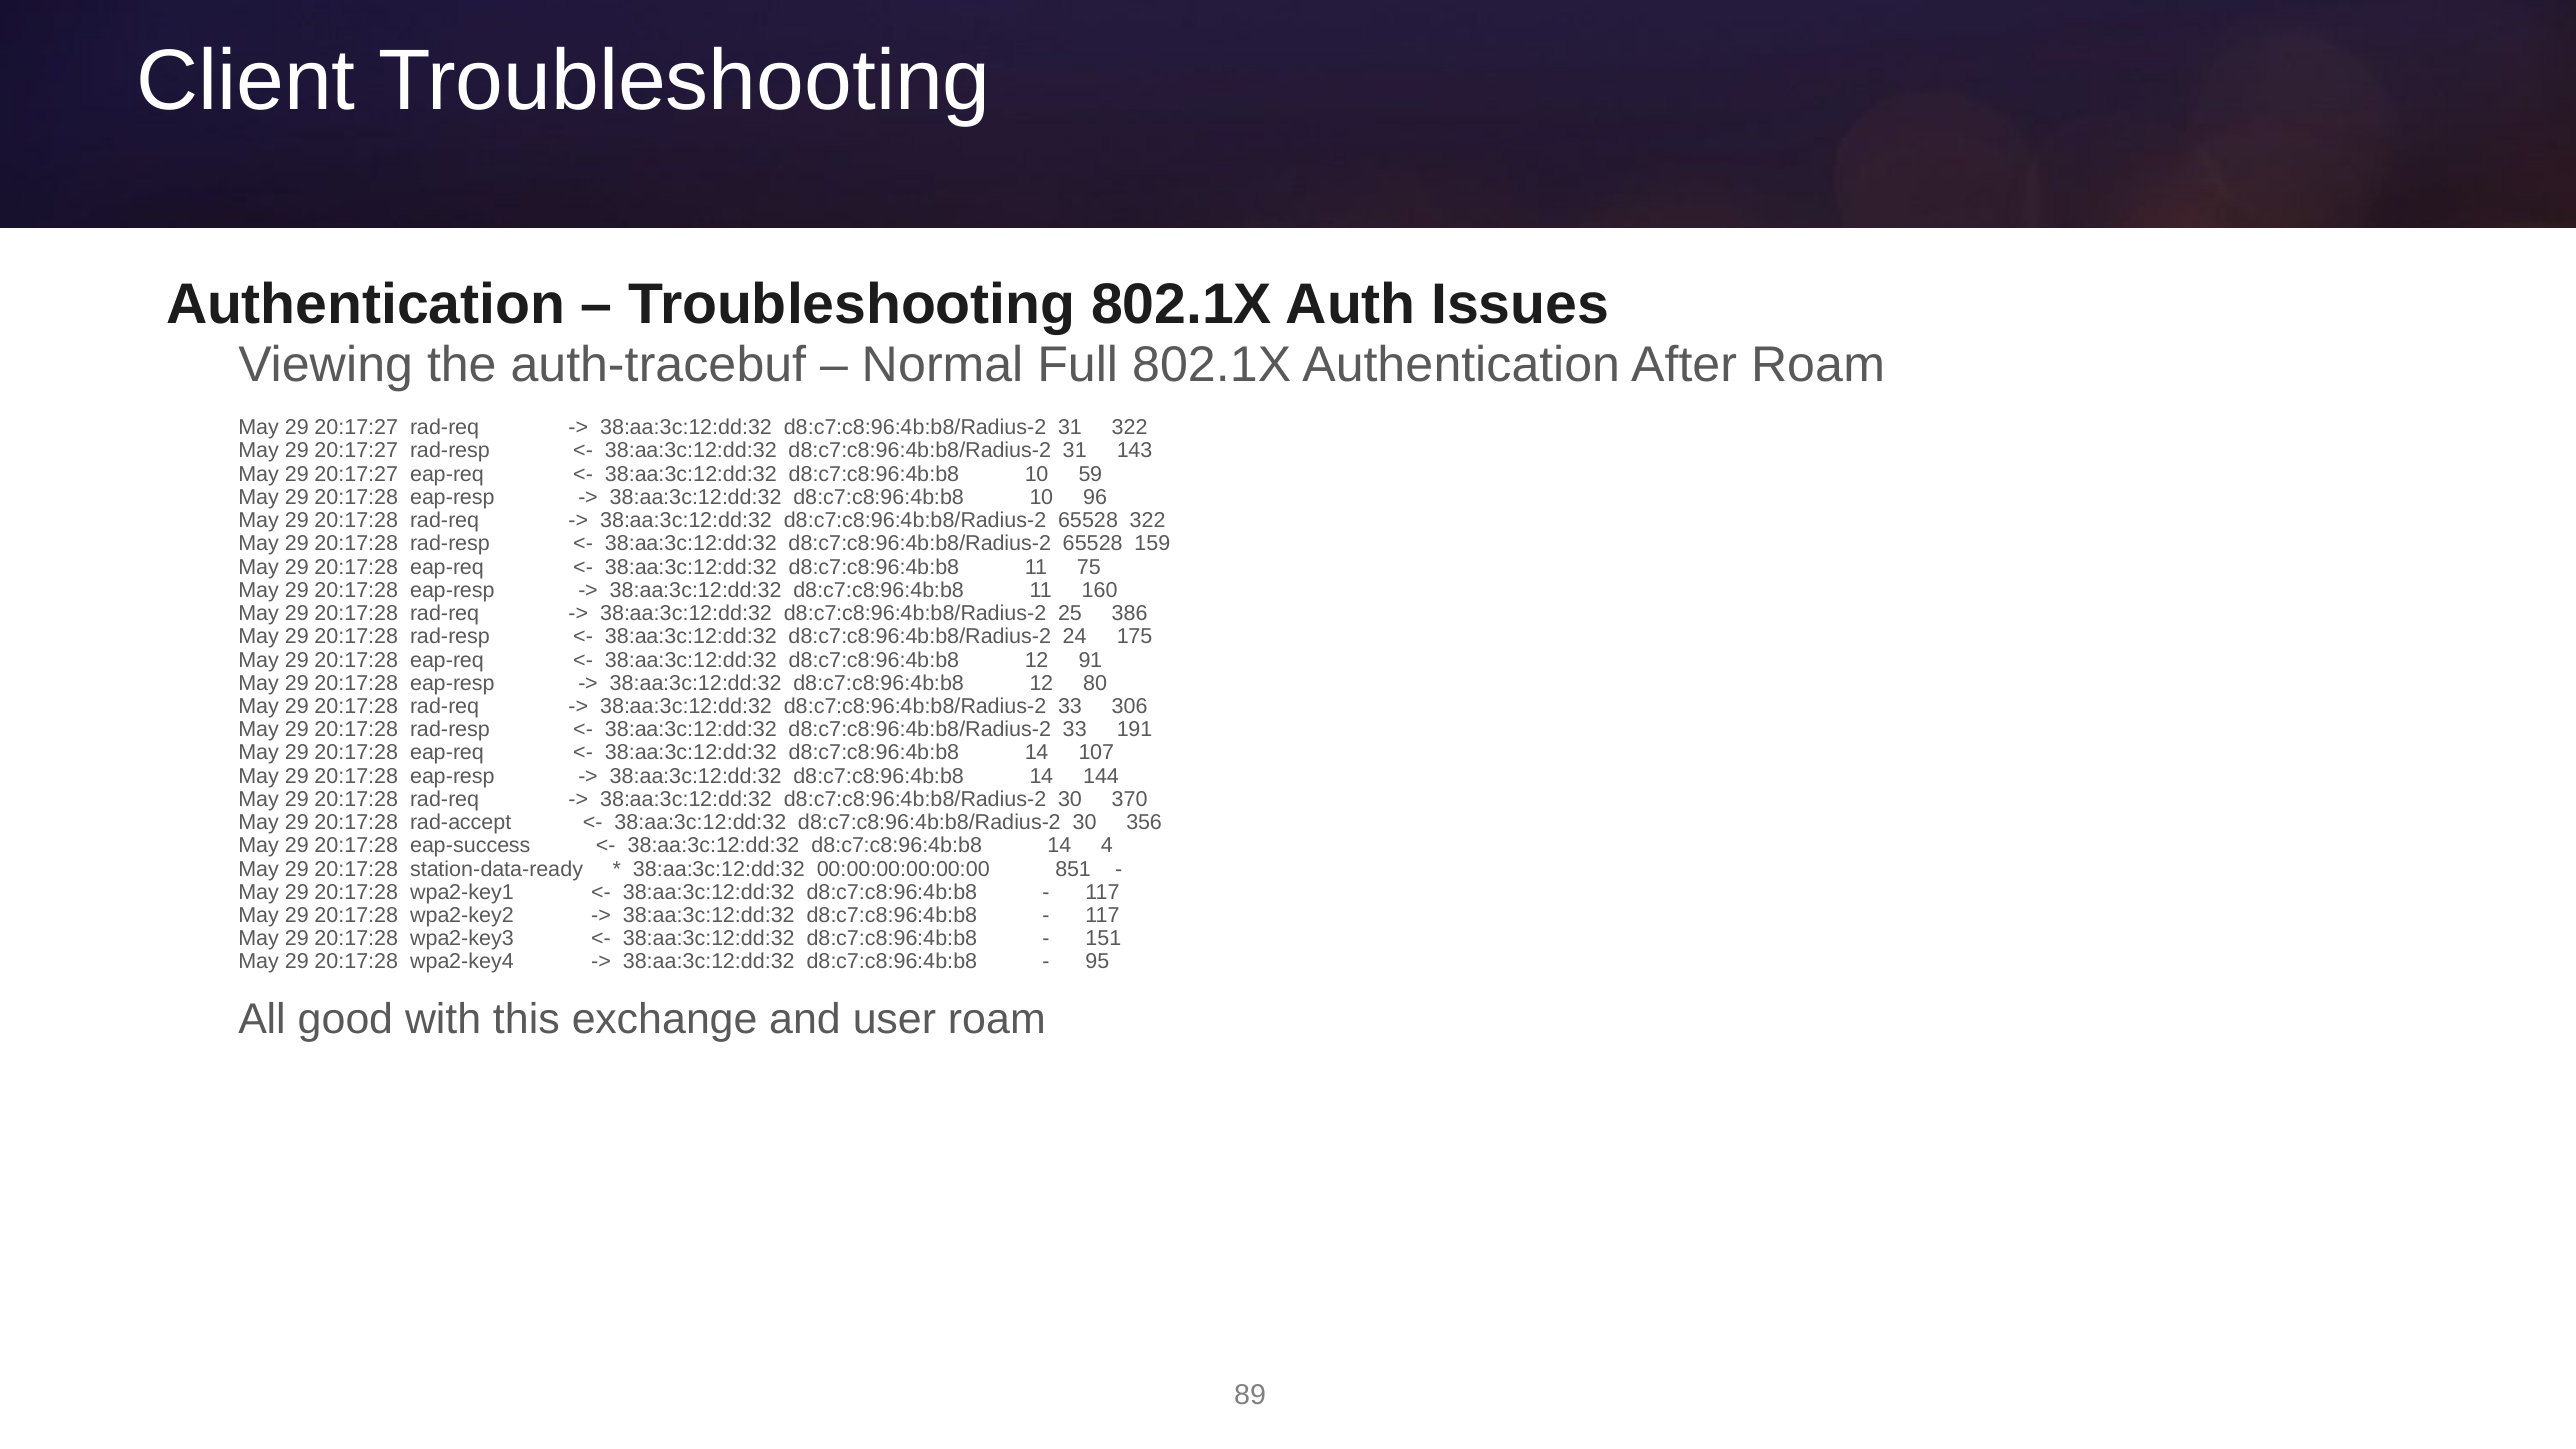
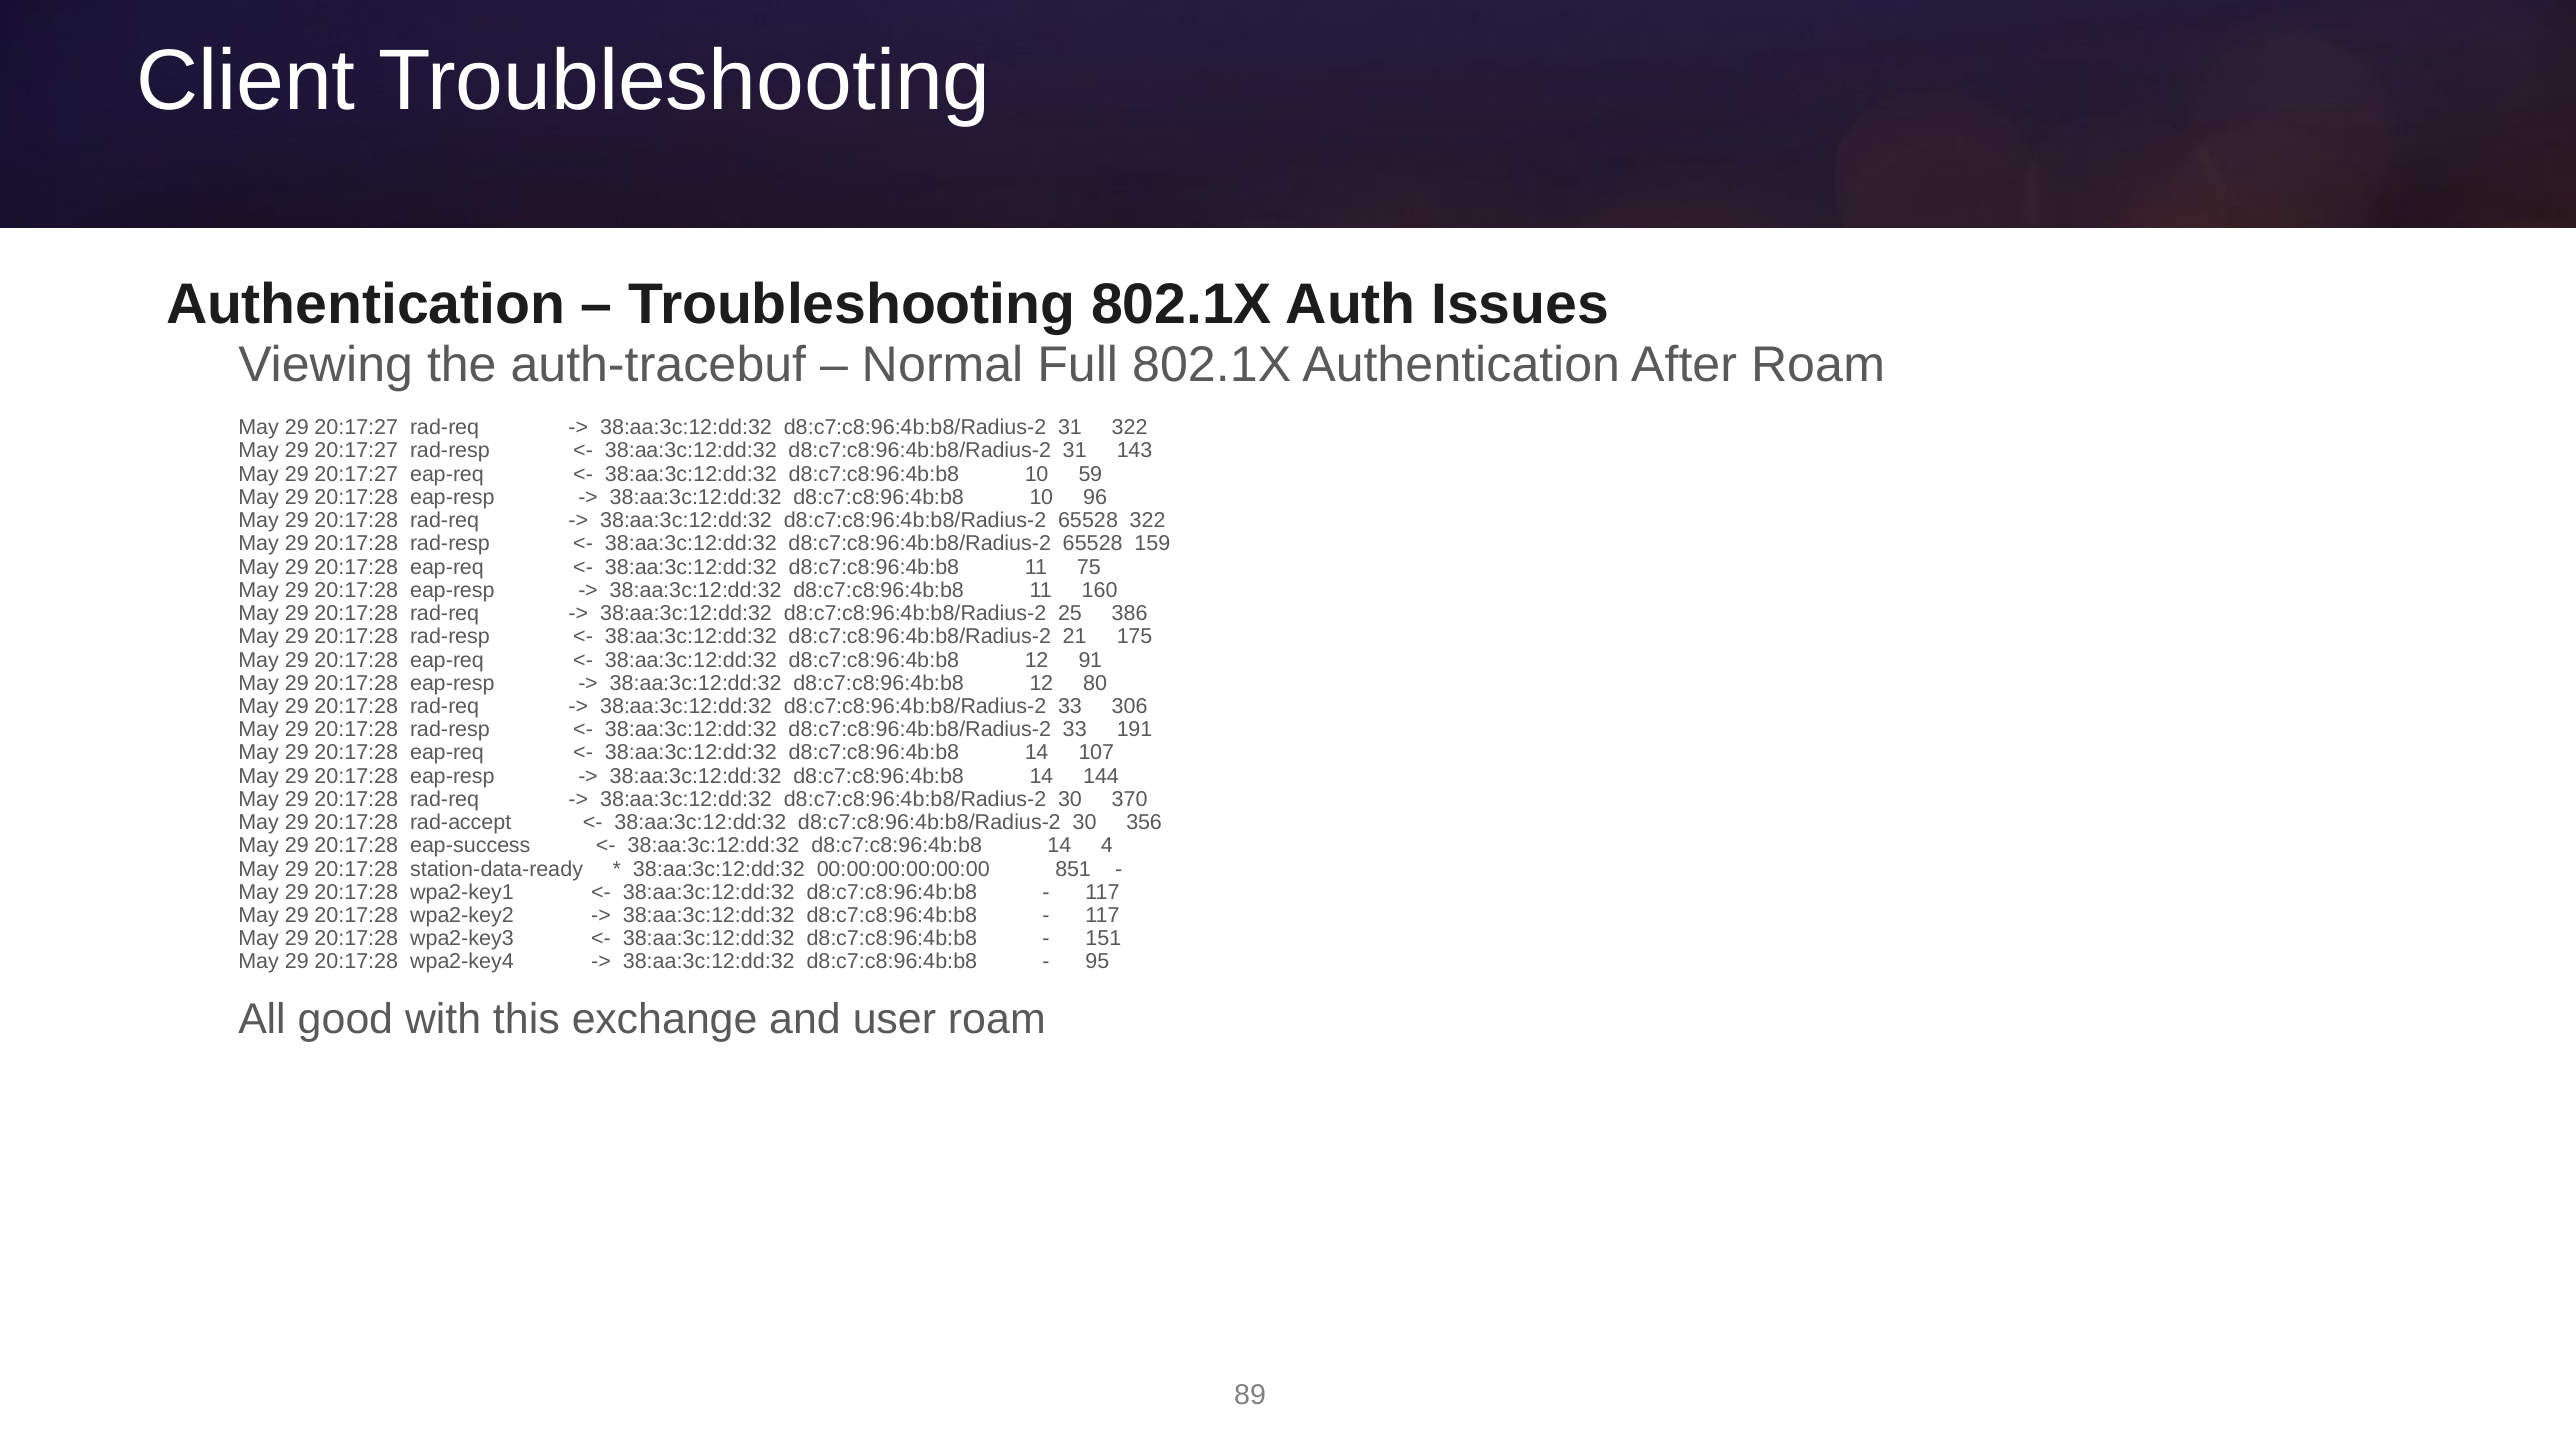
24: 24 -> 21
